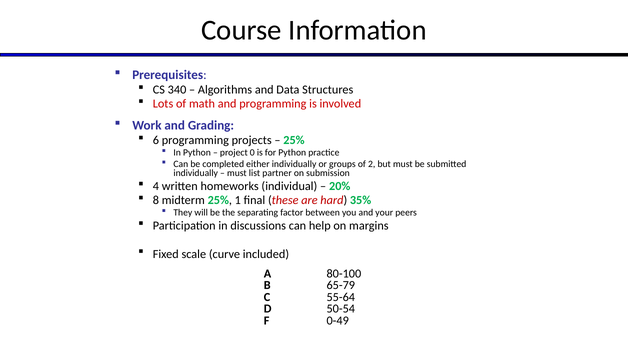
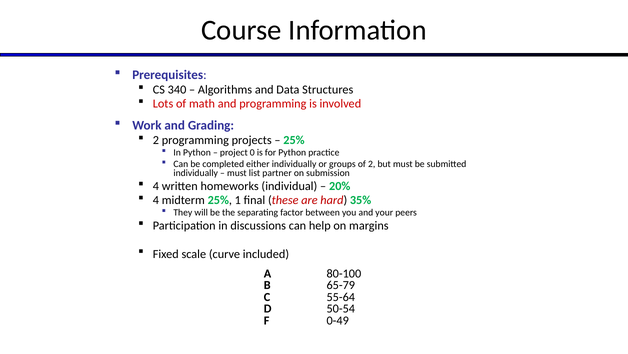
6 at (156, 140): 6 -> 2
8 at (156, 200): 8 -> 4
